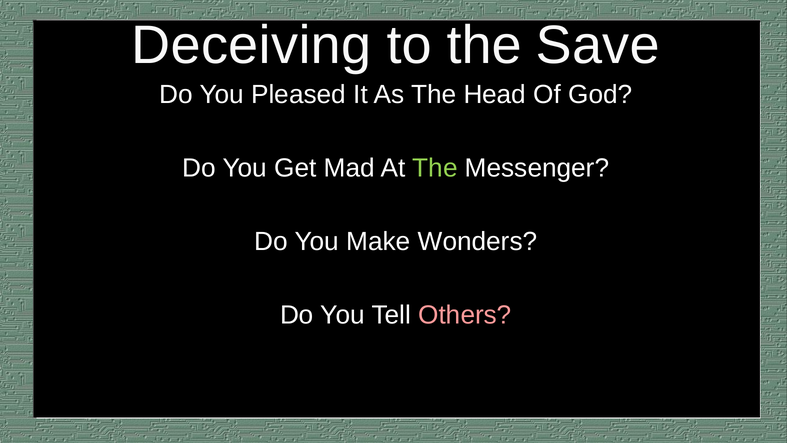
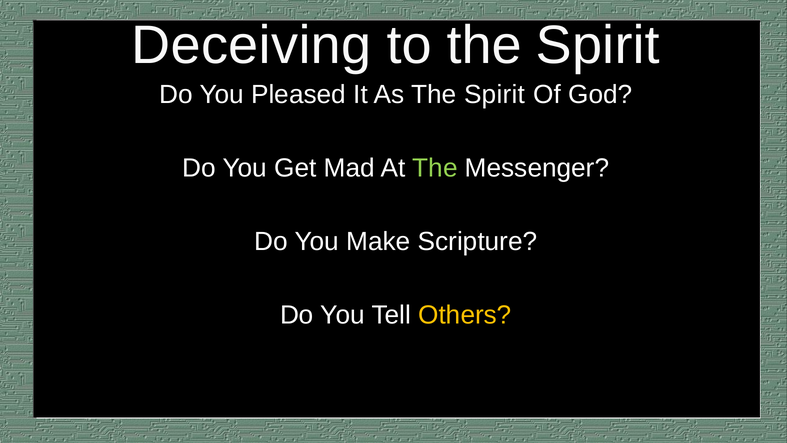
to the Save: Save -> Spirit
As The Head: Head -> Spirit
Wonders: Wonders -> Scripture
Others colour: pink -> yellow
